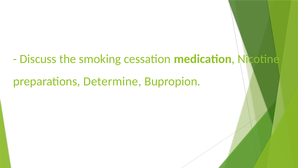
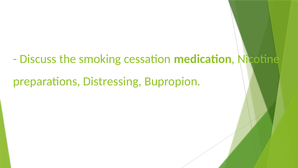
Determine: Determine -> Distressing
